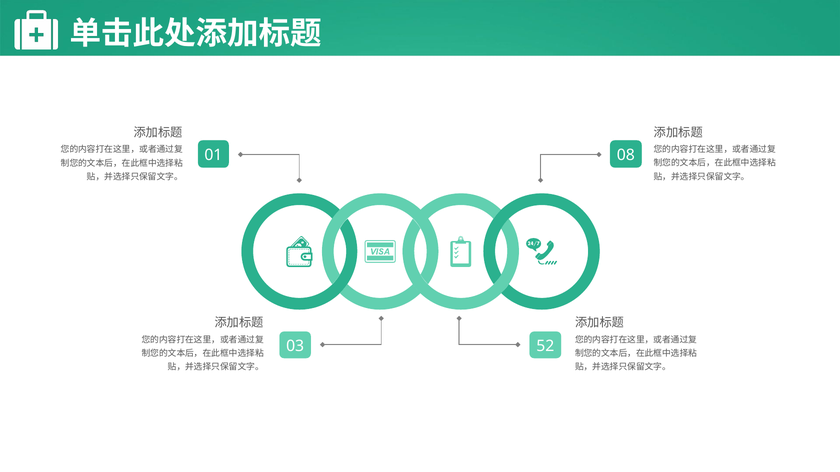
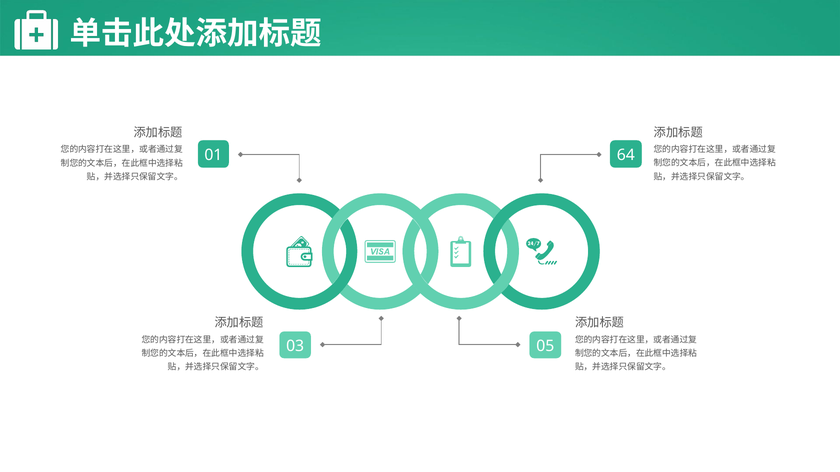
08: 08 -> 64
52: 52 -> 05
